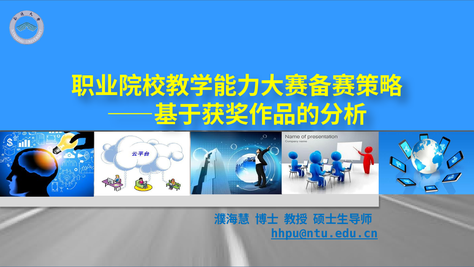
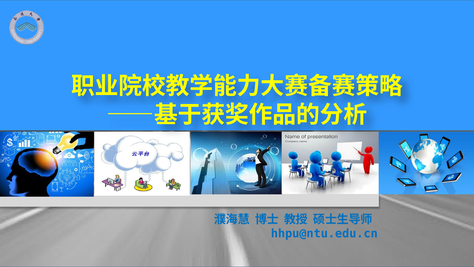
hhpu@ntu.edu.cn underline: present -> none
